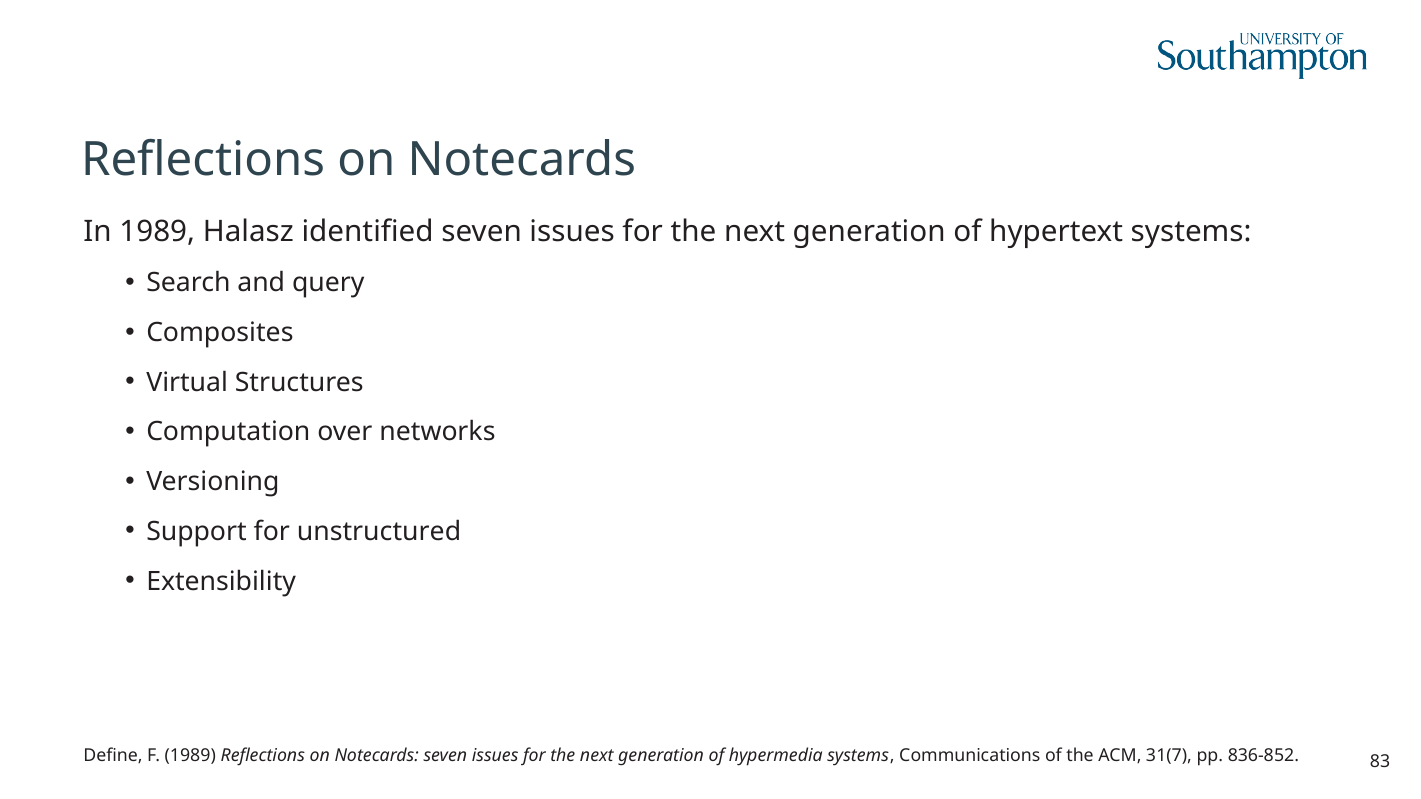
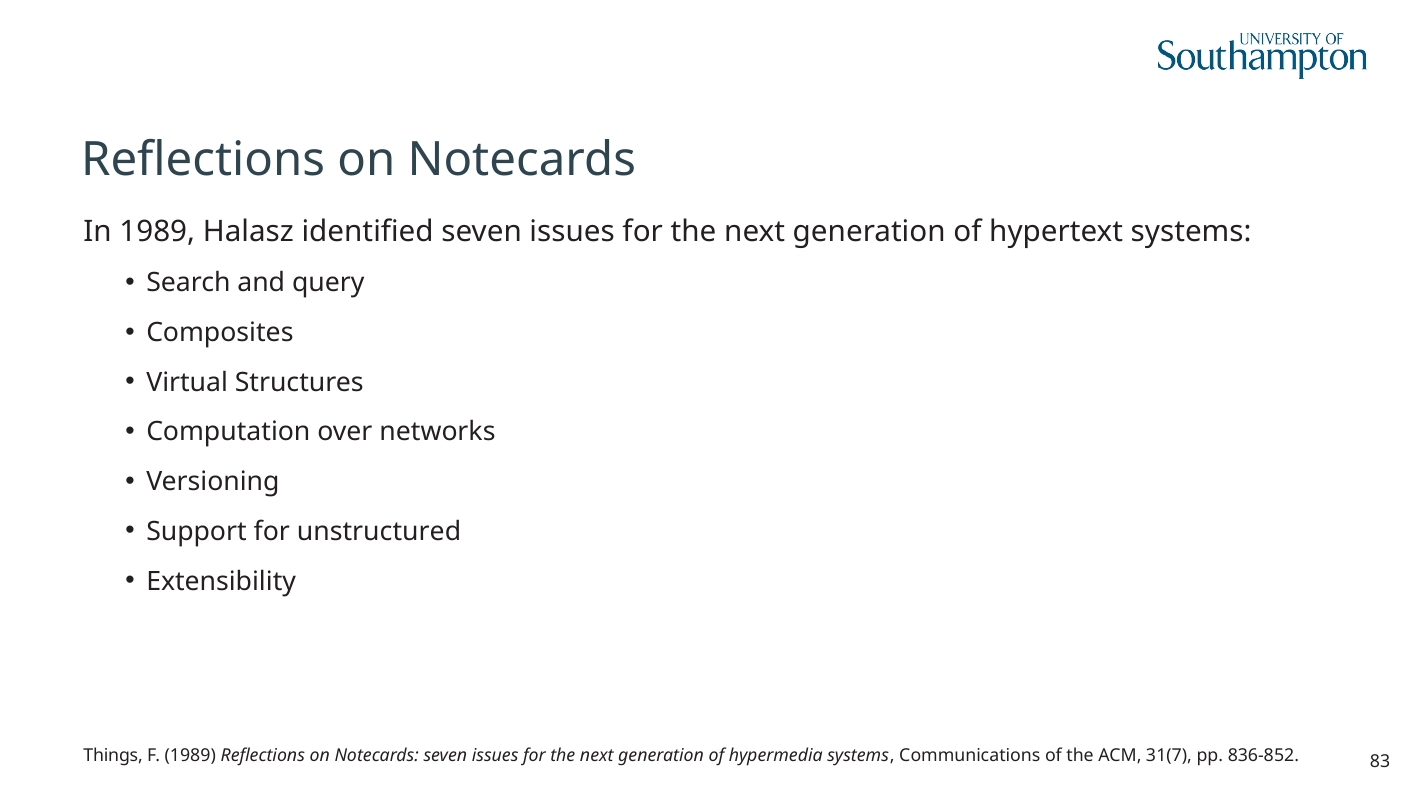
Define: Define -> Things
